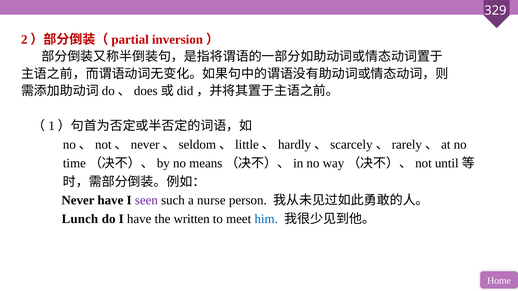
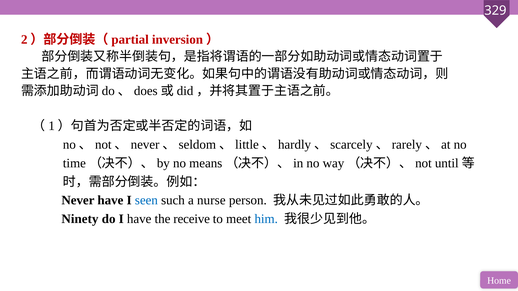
seen colour: purple -> blue
Lunch: Lunch -> Ninety
written: written -> receive
